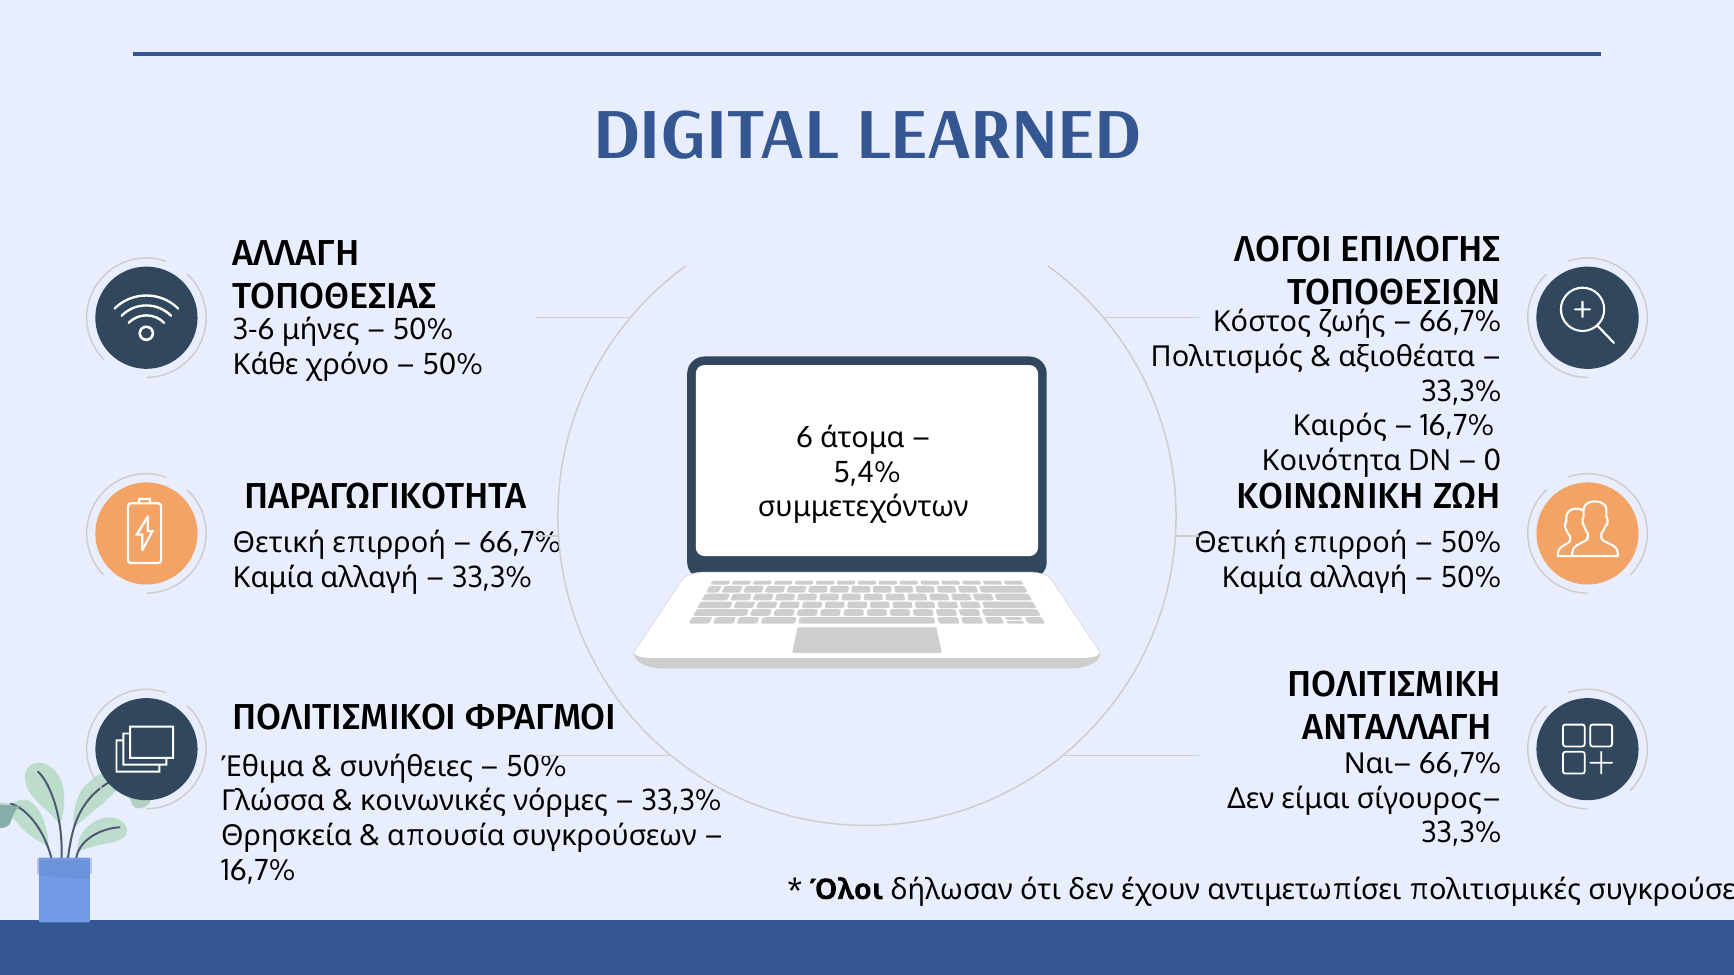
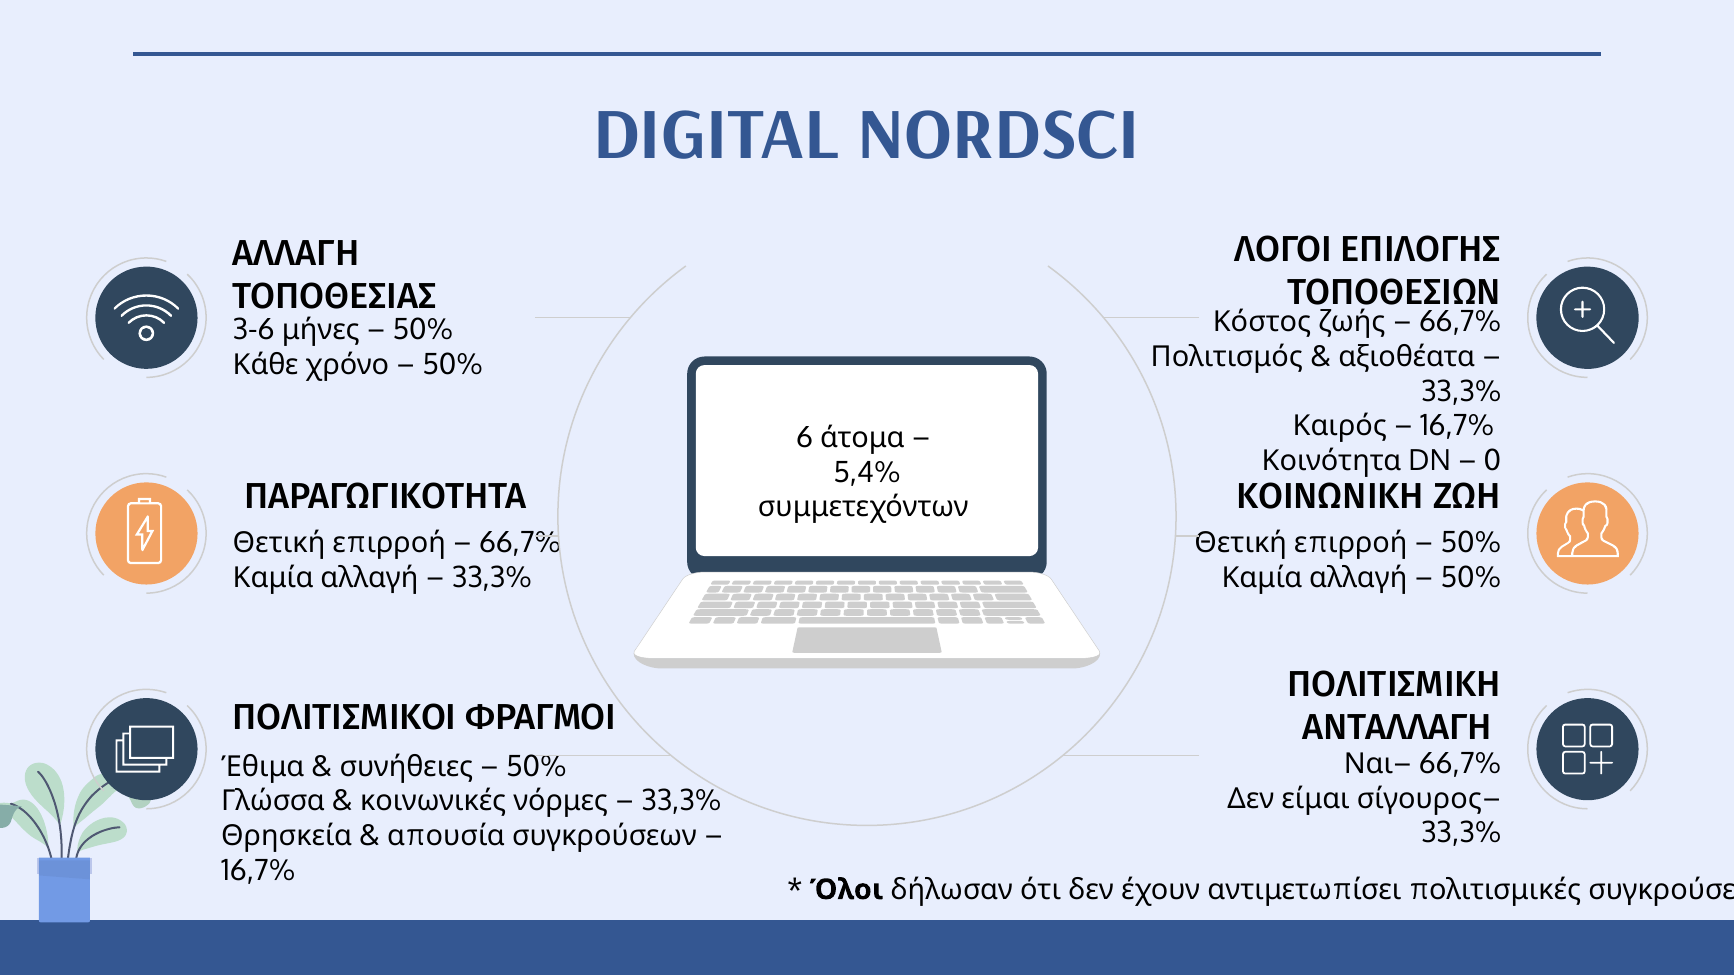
LEARNED: LEARNED -> NORDSCI
